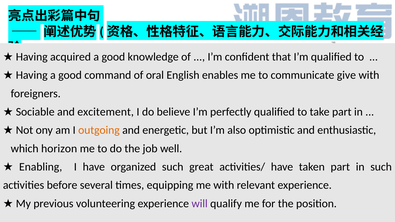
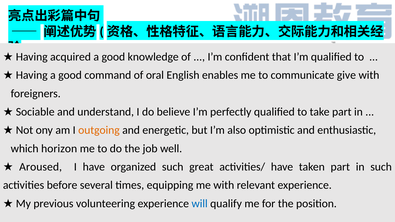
excitement: excitement -> understand
Enabling: Enabling -> Aroused
will colour: purple -> blue
